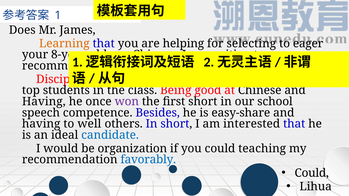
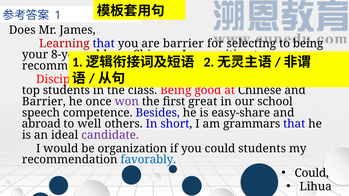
Learning colour: orange -> red
are helping: helping -> barrier
to eager: eager -> being
Having at (44, 102): Having -> Barrier
first short: short -> great
having at (41, 124): having -> abroad
interested: interested -> grammars
candidate colour: blue -> purple
could teaching: teaching -> students
